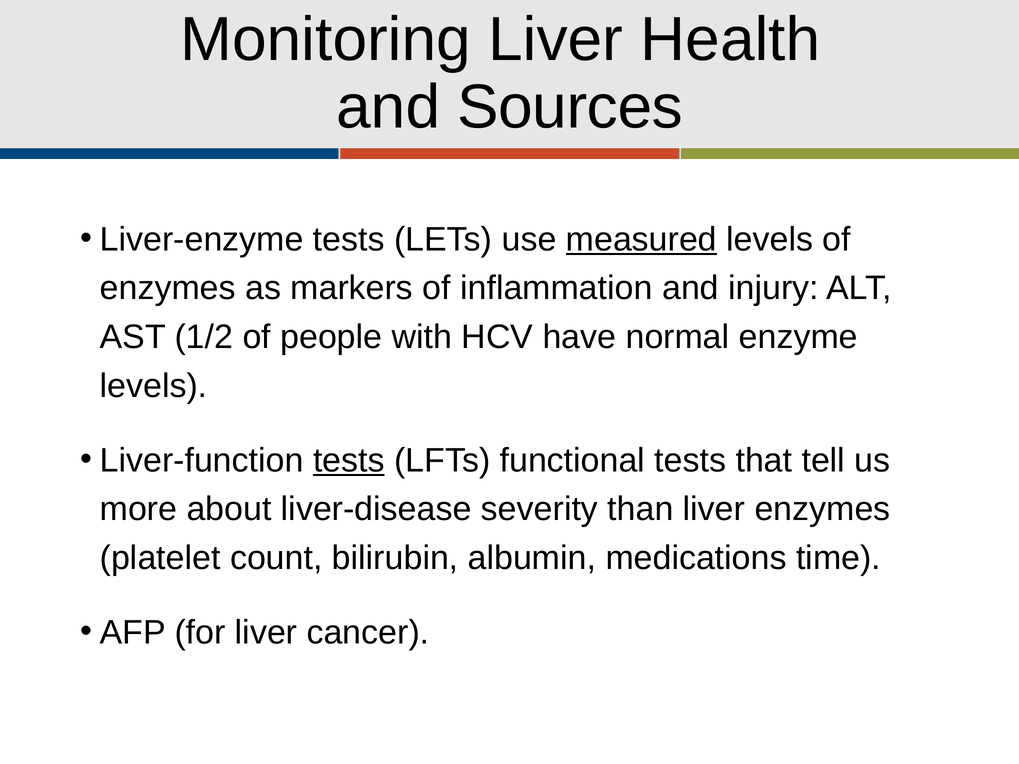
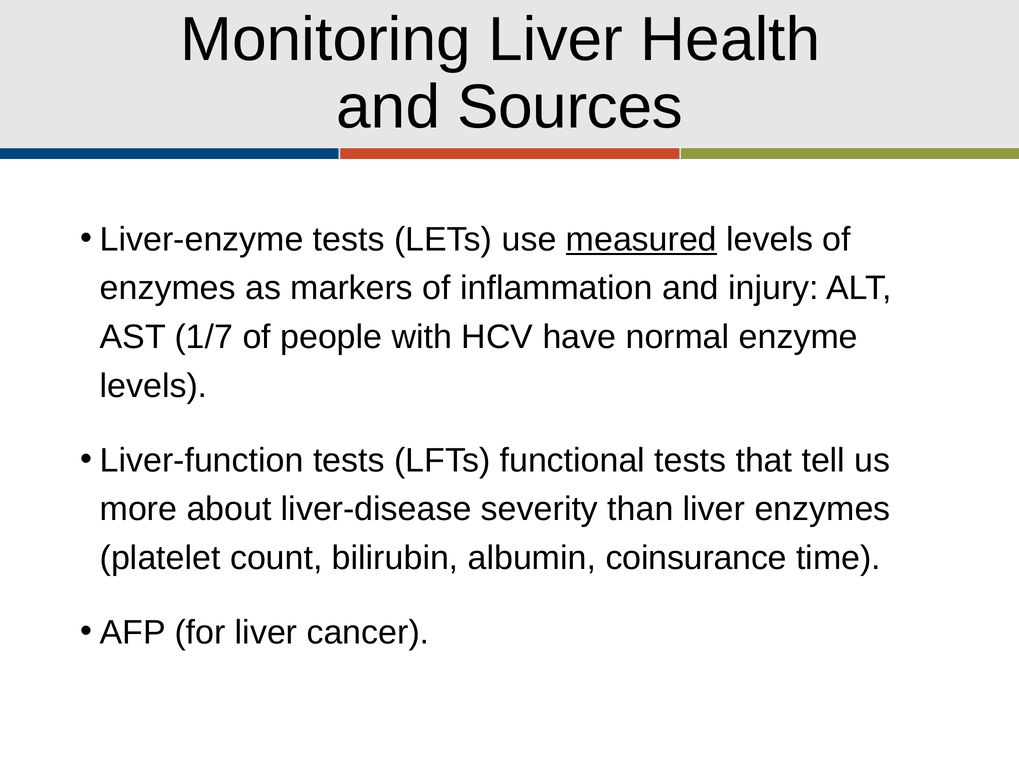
1/2: 1/2 -> 1/7
tests at (349, 461) underline: present -> none
medications: medications -> coinsurance
